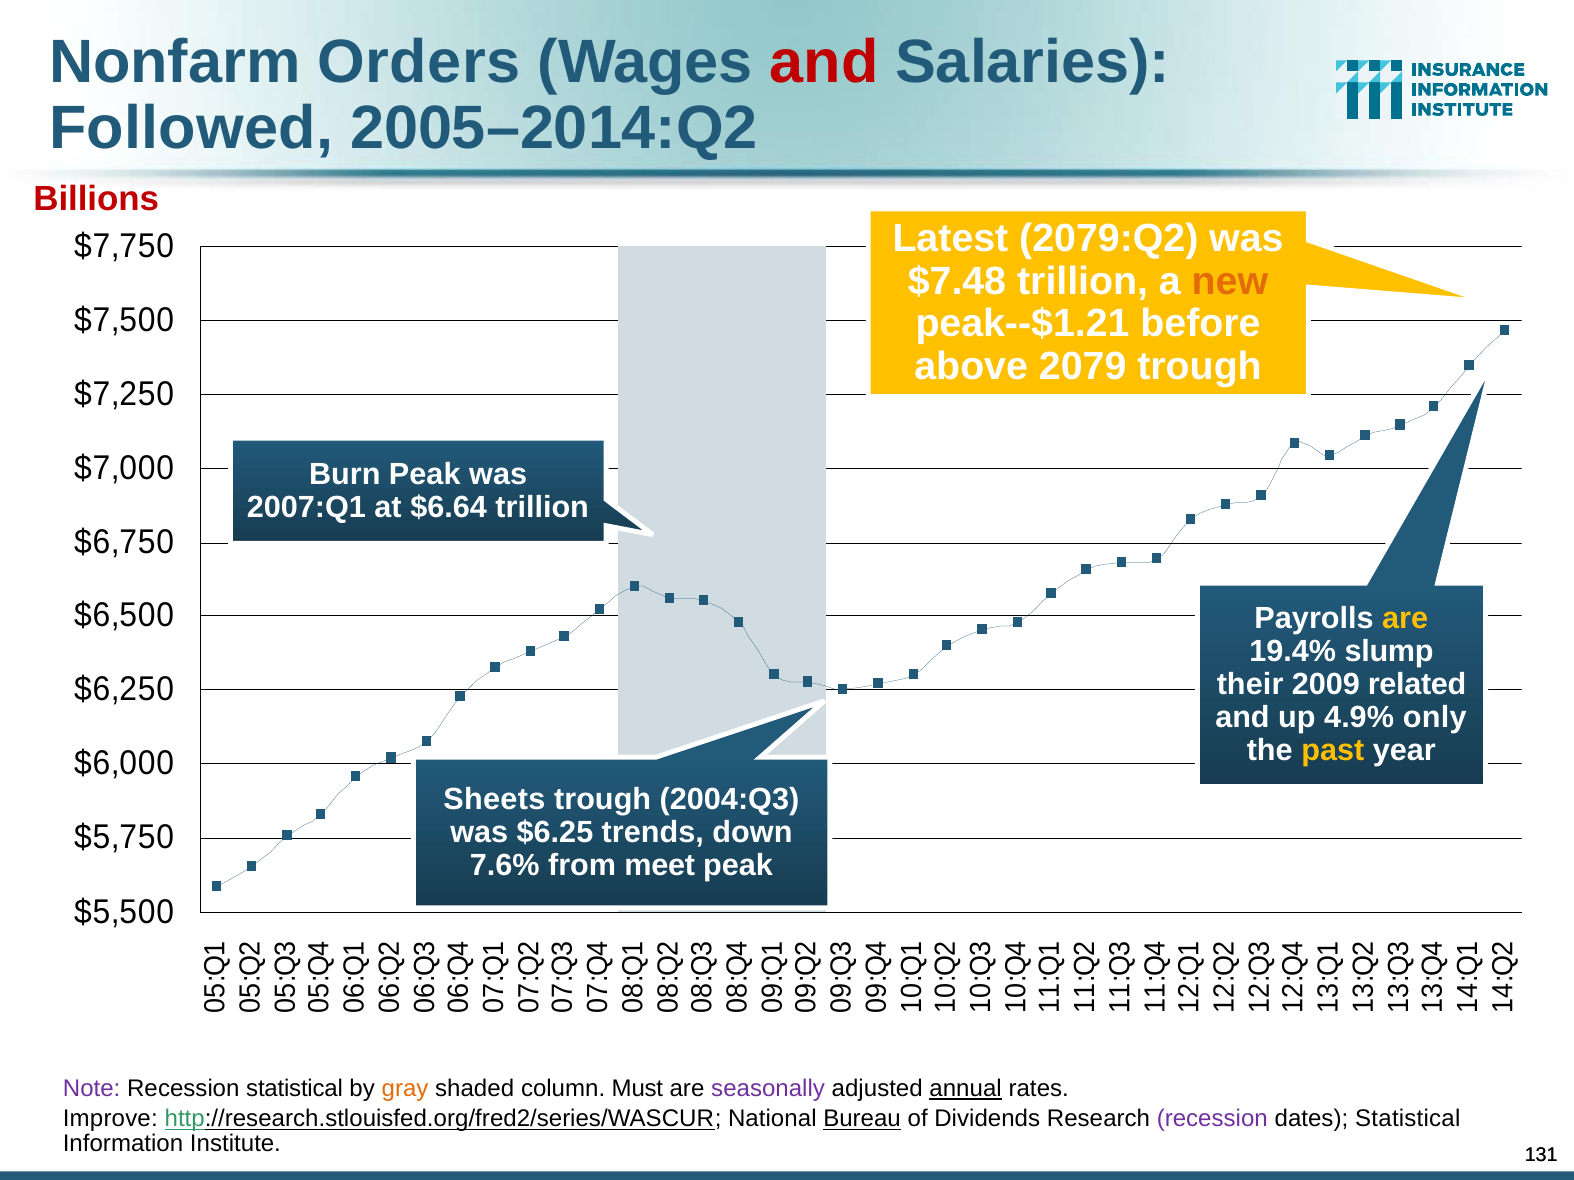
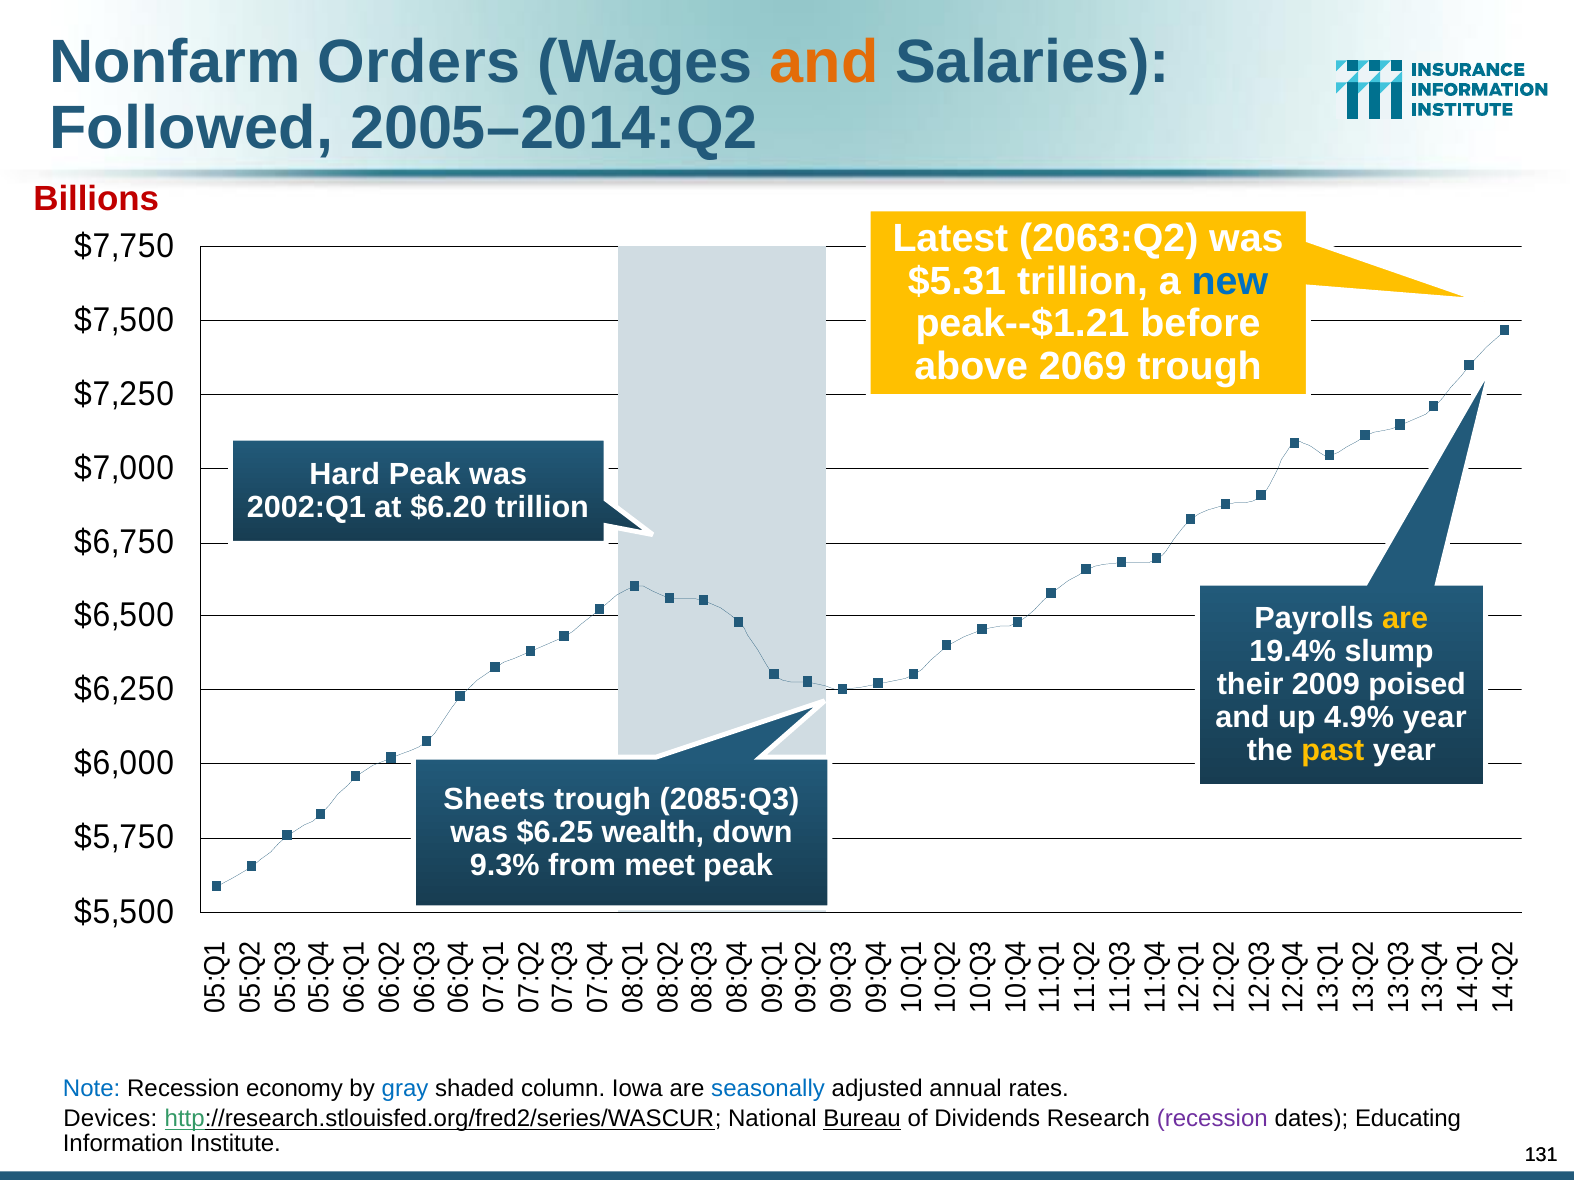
and at (824, 63) colour: red -> orange
2079:Q2: 2079:Q2 -> 2063:Q2
$7.48: $7.48 -> $5.31
new colour: orange -> blue
2079: 2079 -> 2069
Burn: Burn -> Hard
2007:Q1: 2007:Q1 -> 2002:Q1
$6.64: $6.64 -> $6.20
related: related -> poised
4.9% only: only -> year
2004:Q3: 2004:Q3 -> 2085:Q3
trends: trends -> wealth
7.6%: 7.6% -> 9.3%
Note colour: purple -> blue
Recession statistical: statistical -> economy
gray colour: orange -> blue
Must: Must -> Iowa
seasonally colour: purple -> blue
annual underline: present -> none
Improve: Improve -> Devices
dates Statistical: Statistical -> Educating
